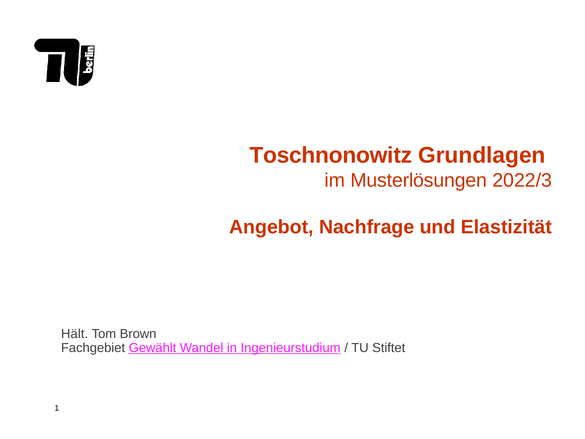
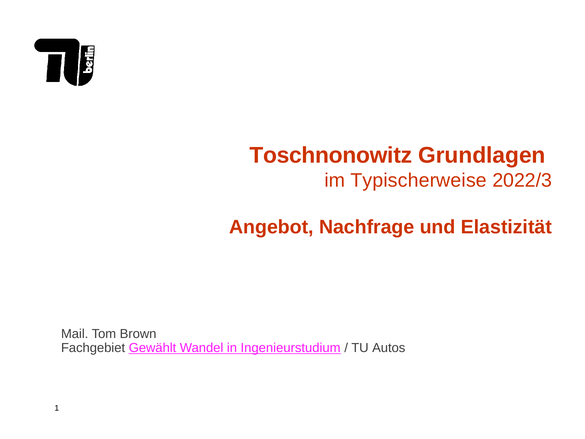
Musterlösungen: Musterlösungen -> Typischerweise
Hält: Hält -> Mail
Stiftet: Stiftet -> Autos
